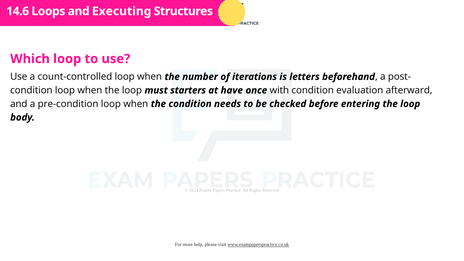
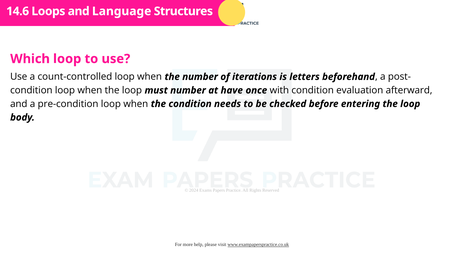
Executing: Executing -> Language
must starters: starters -> number
